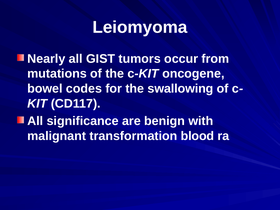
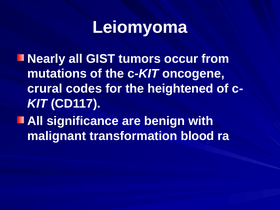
bowel: bowel -> crural
swallowing: swallowing -> heightened
